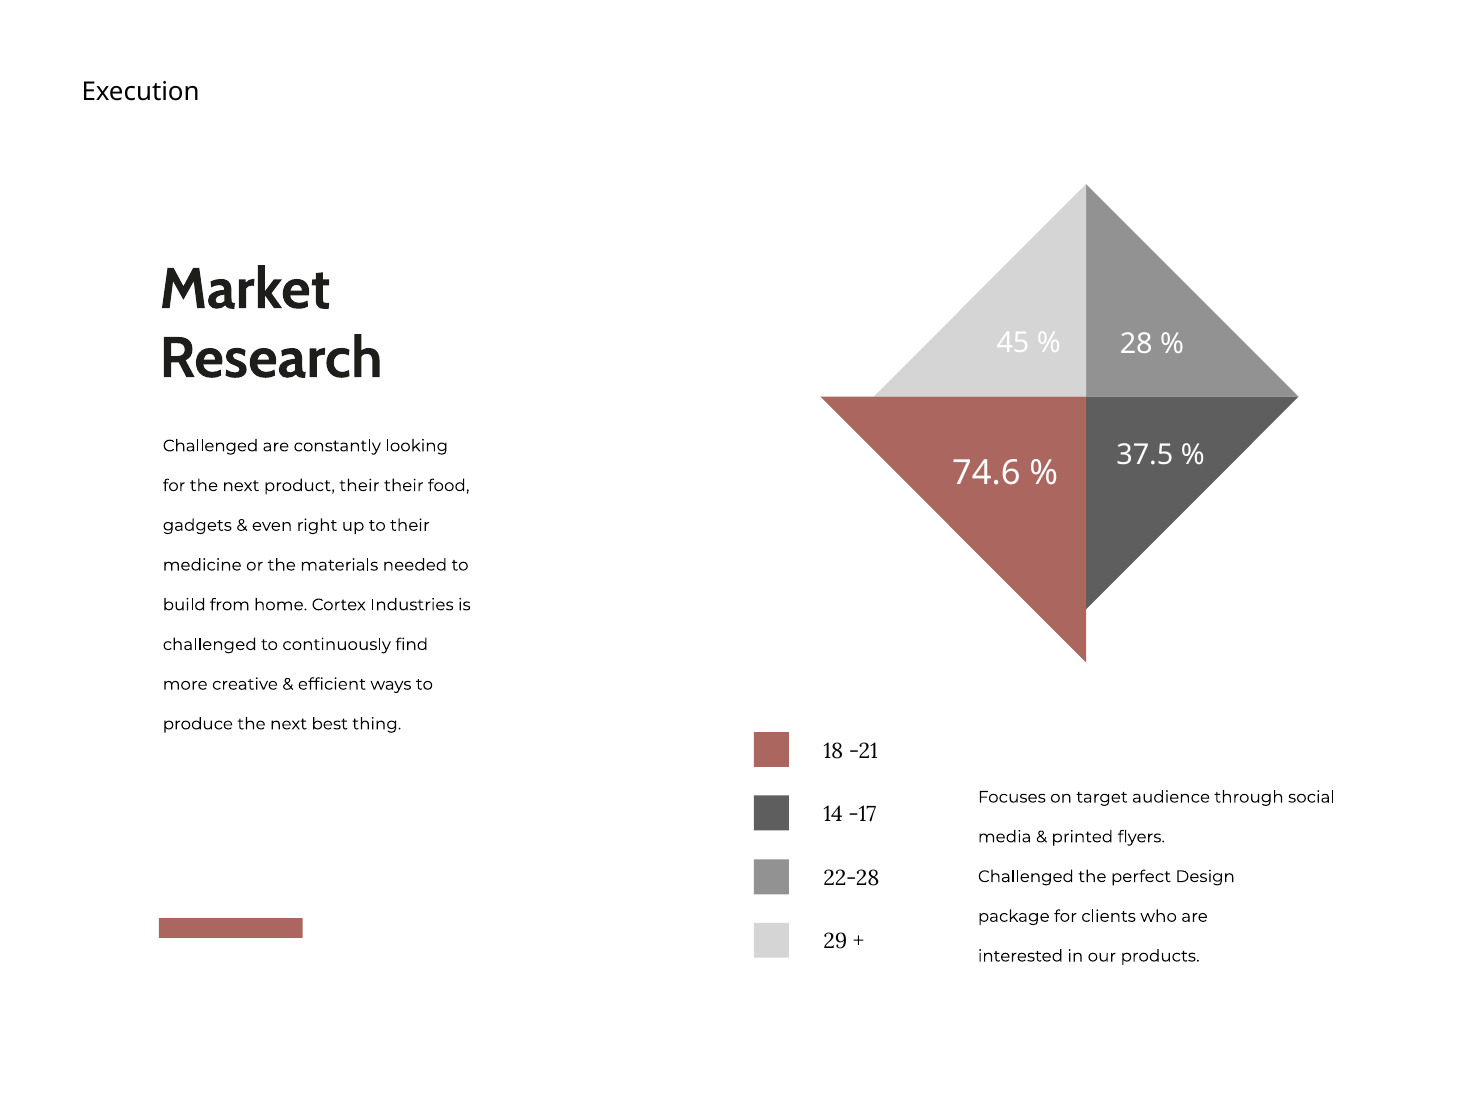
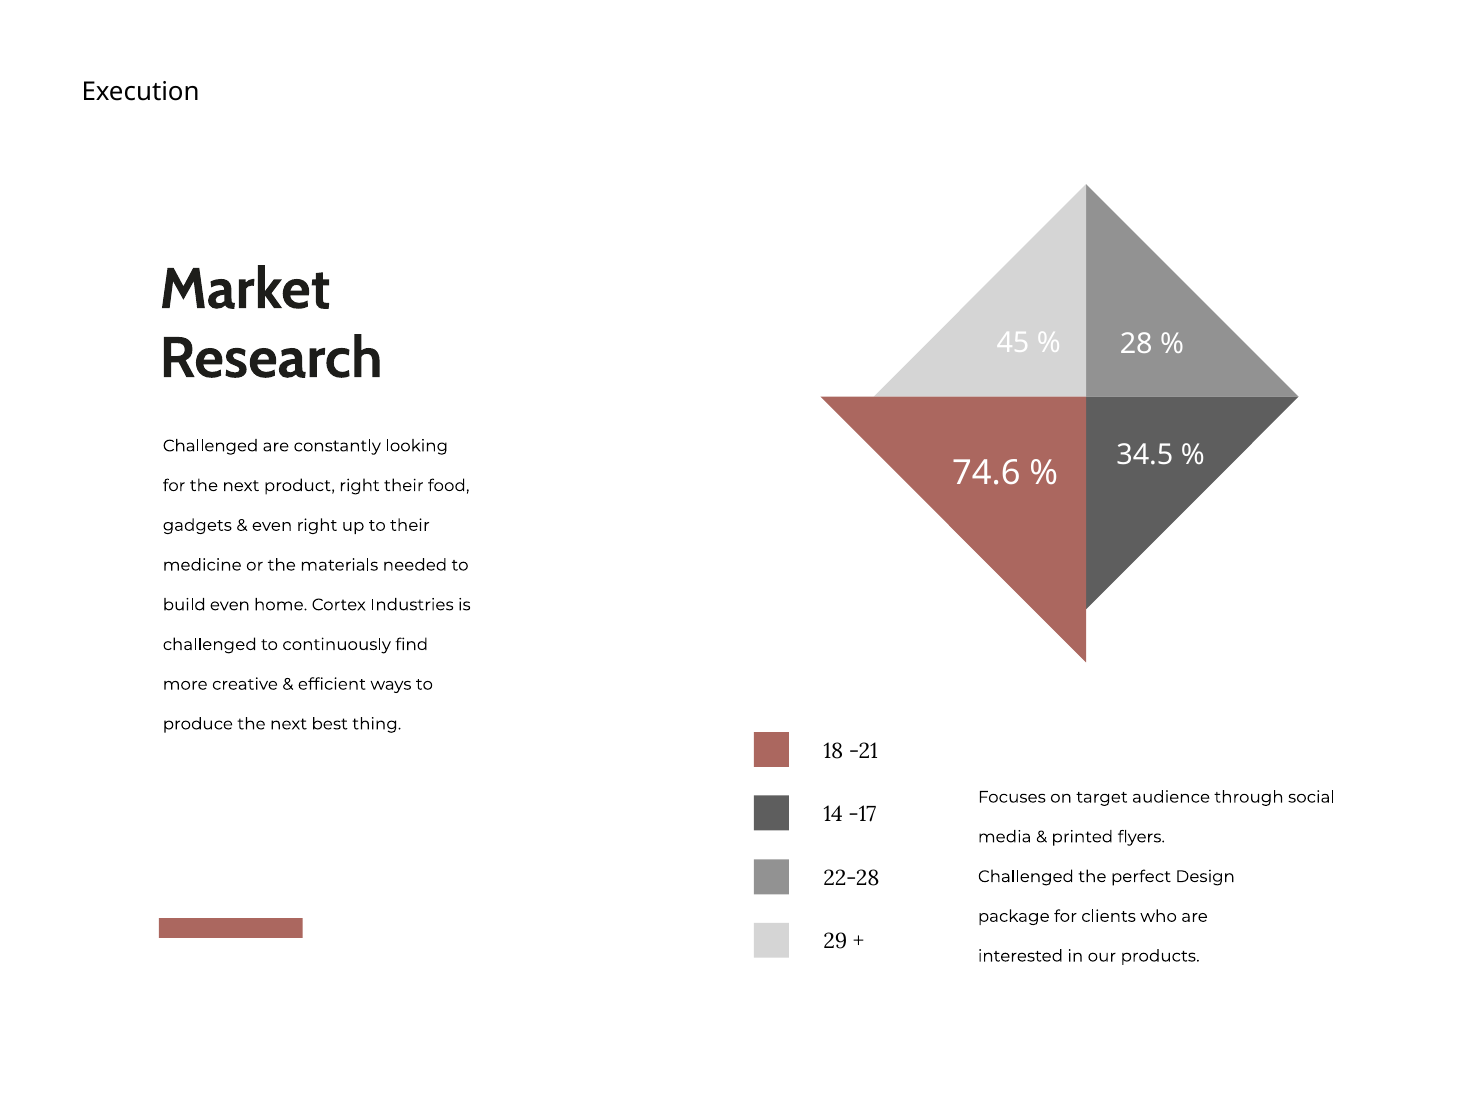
37.5: 37.5 -> 34.5
product their: their -> right
build from: from -> even
